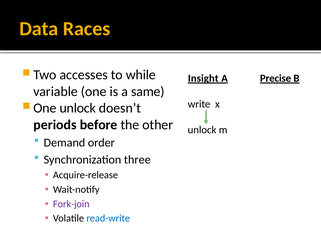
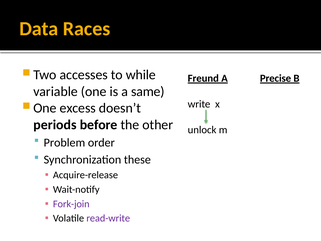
Insight: Insight -> Freund
unlock at (78, 108): unlock -> excess
Demand: Demand -> Problem
three: three -> these
read-write colour: blue -> purple
